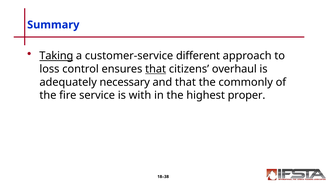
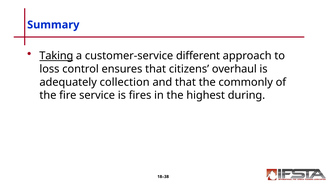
that at (156, 69) underline: present -> none
necessary: necessary -> collection
with: with -> fires
proper: proper -> during
